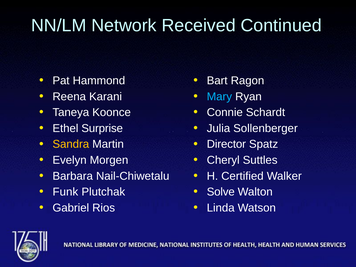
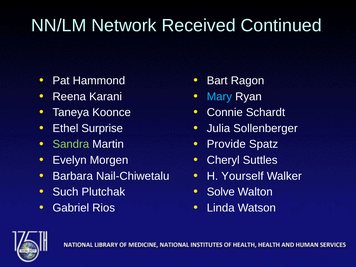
Sandra colour: yellow -> light green
Director: Director -> Provide
Certified: Certified -> Yourself
Funk: Funk -> Such
